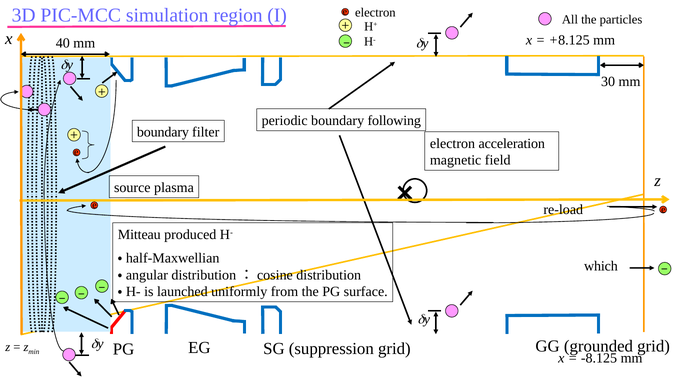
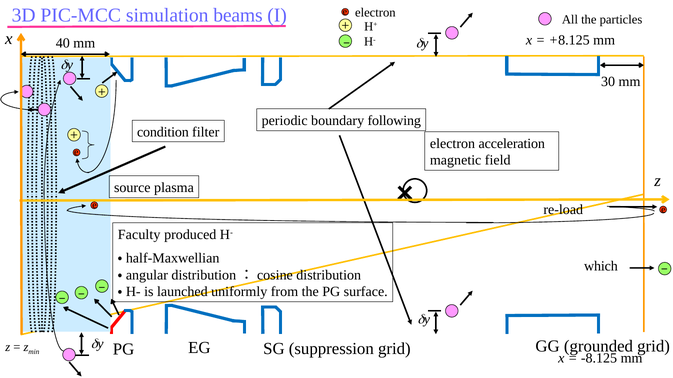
region: region -> beams
boundary at (163, 132): boundary -> condition
Mitteau: Mitteau -> Faculty
